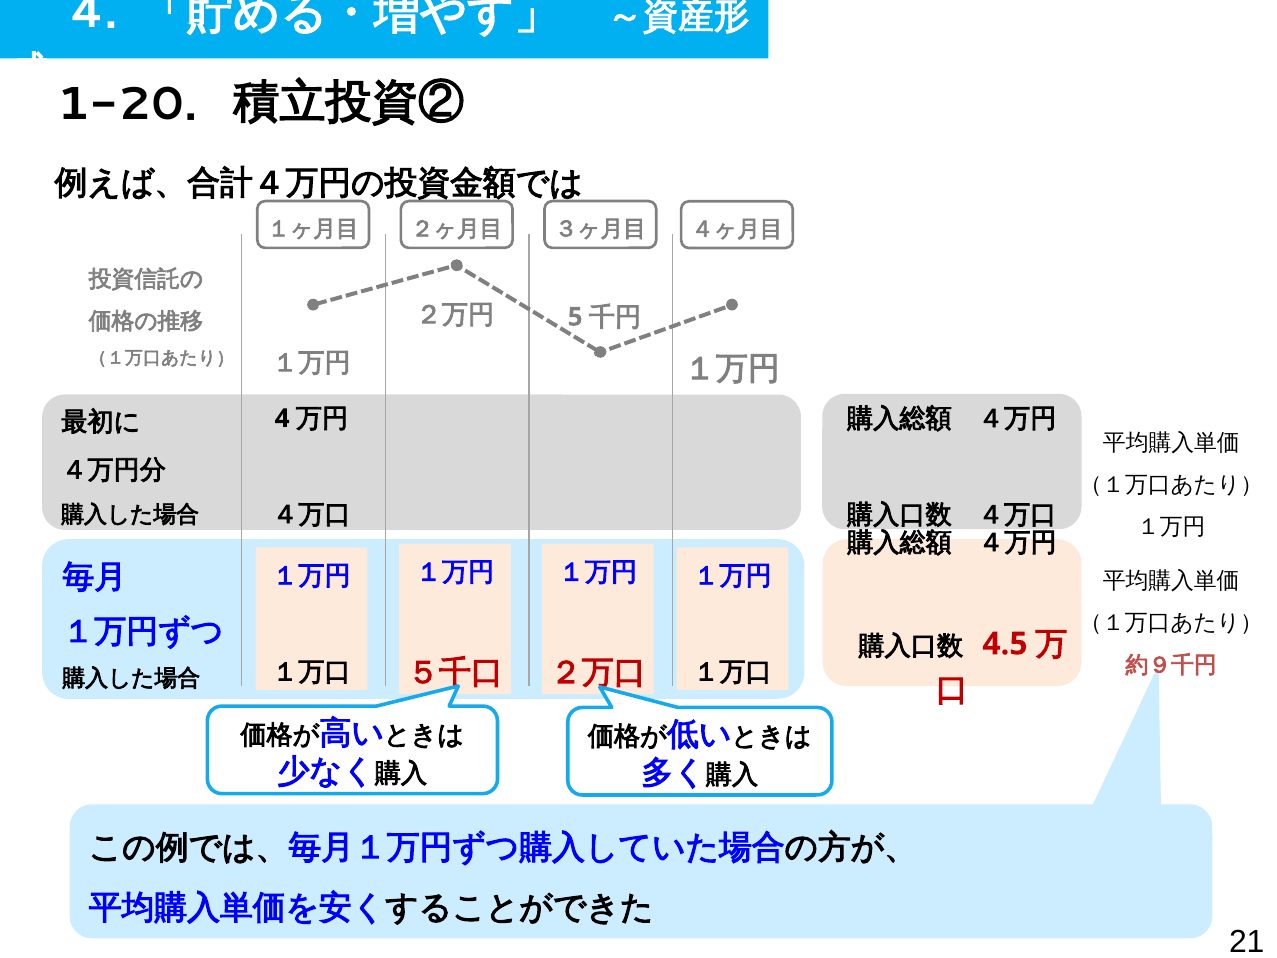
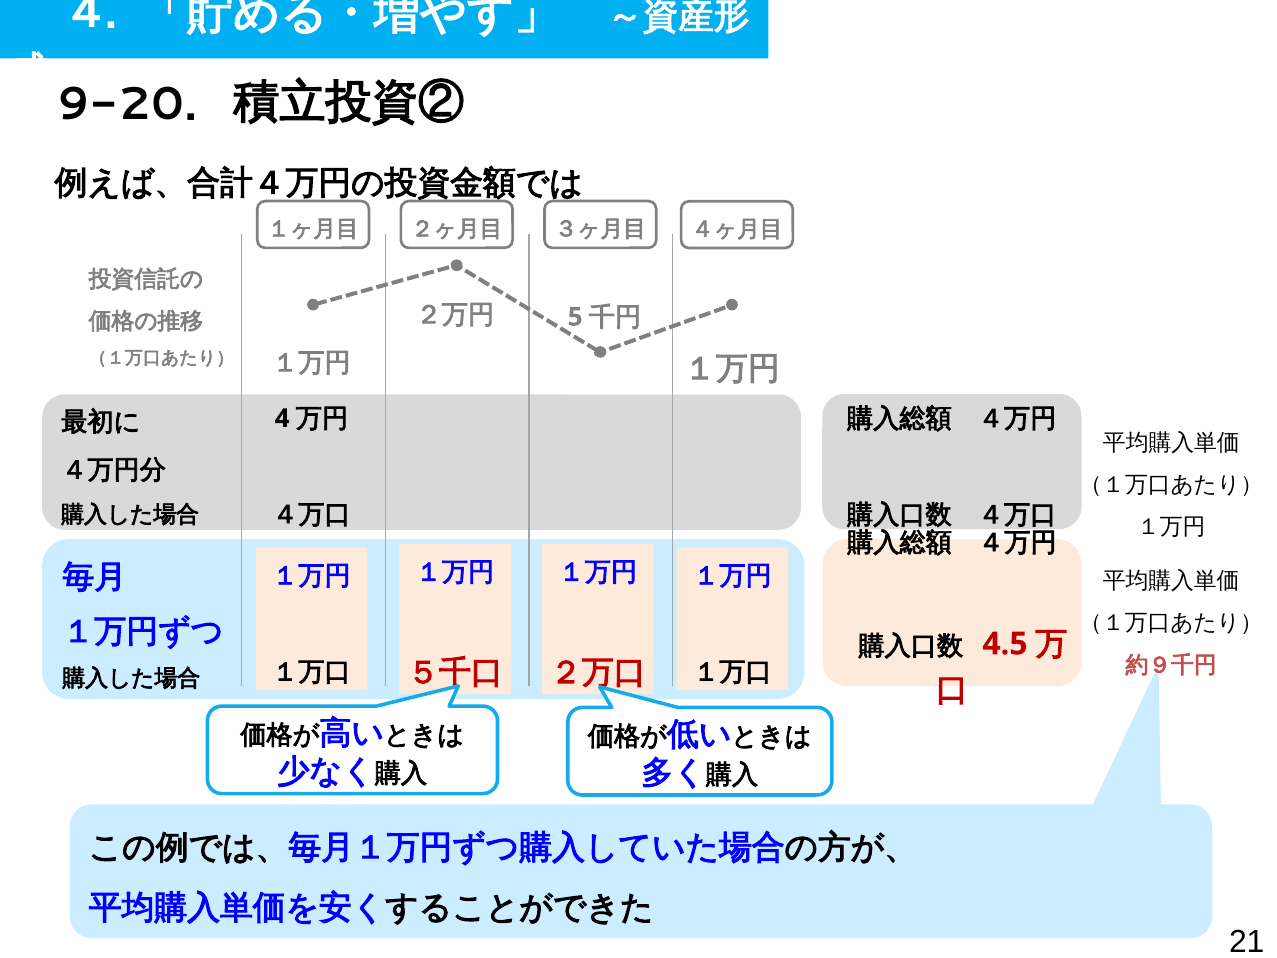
1-20: 1-20 -> 9-20
